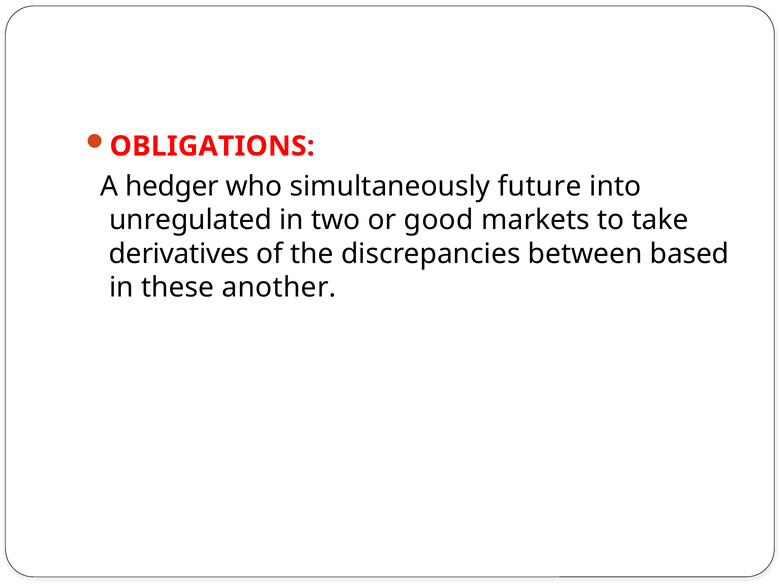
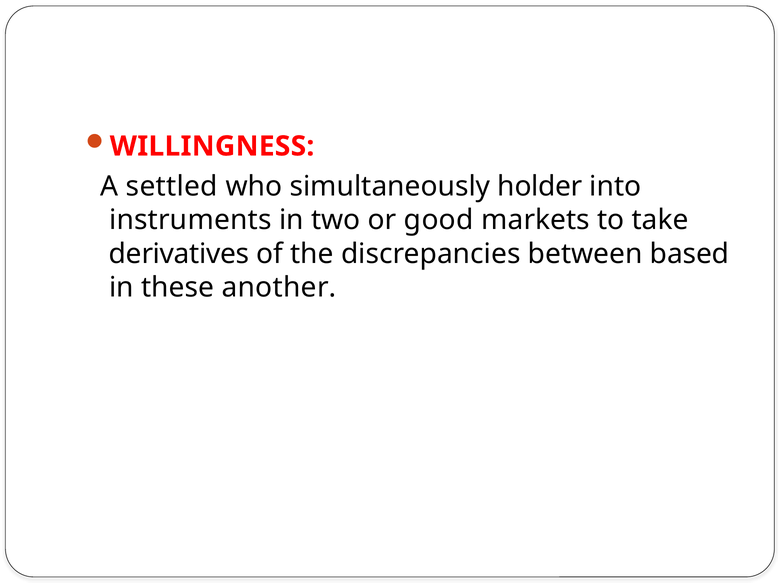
OBLIGATIONS: OBLIGATIONS -> WILLINGNESS
hedger: hedger -> settled
future: future -> holder
unregulated: unregulated -> instruments
